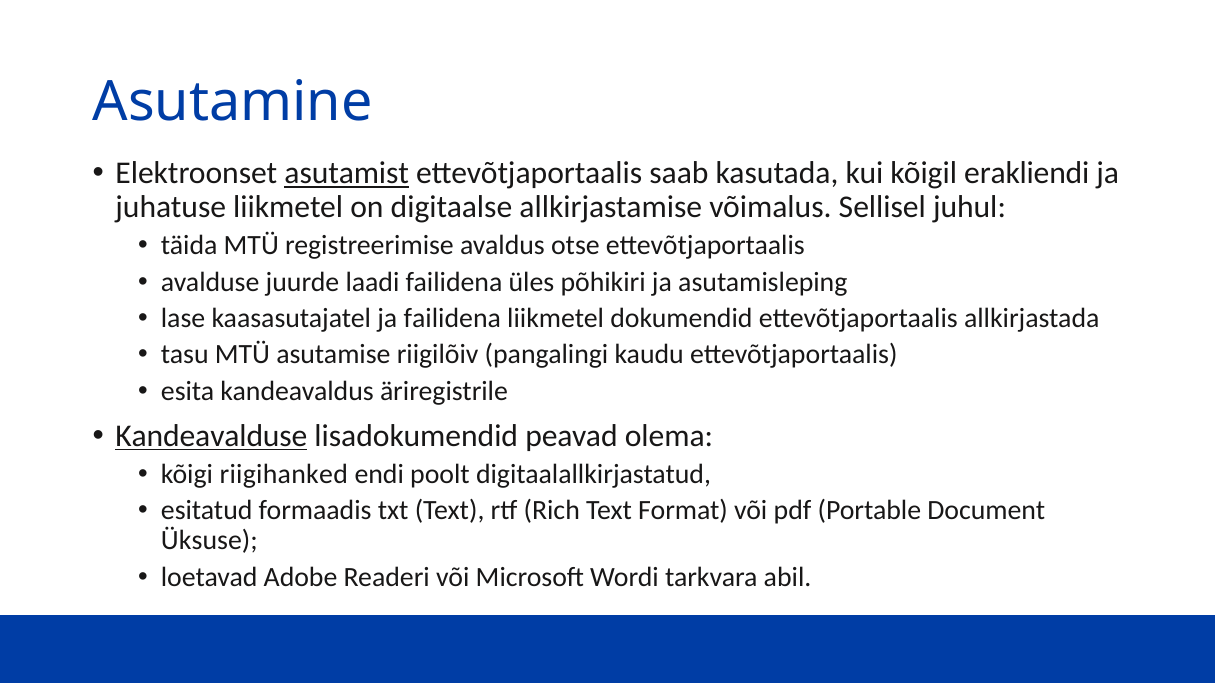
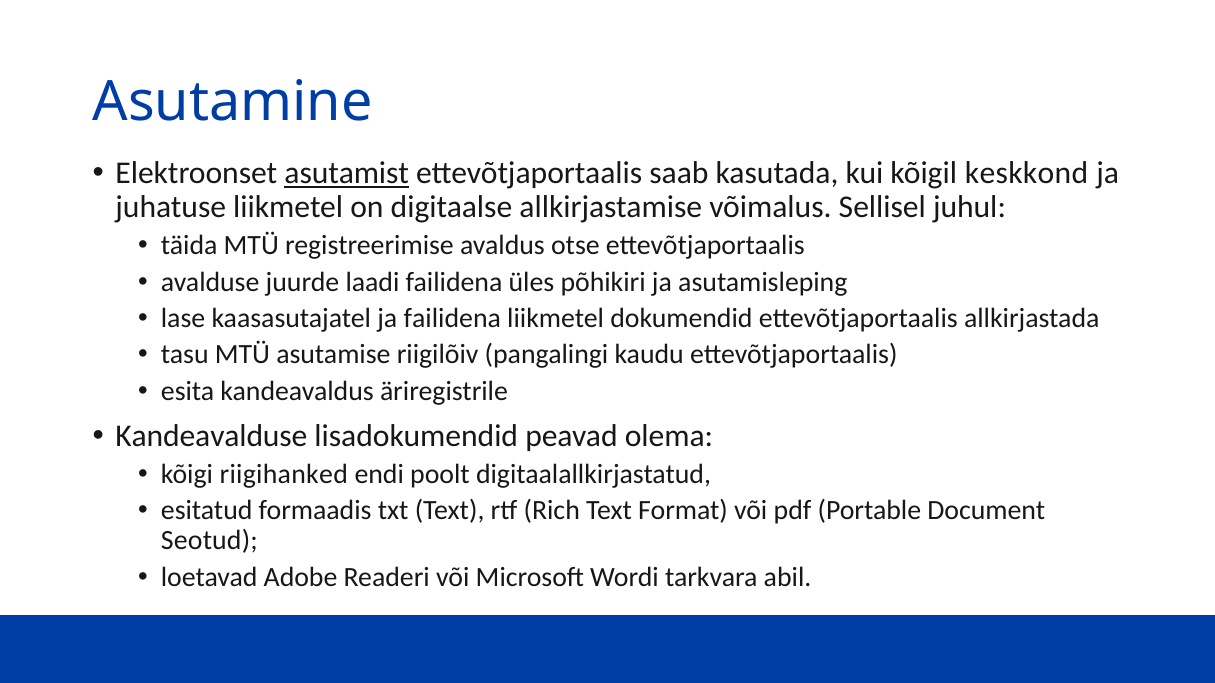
erakliendi: erakliendi -> keskkond
Kandeavalduse underline: present -> none
Üksuse: Üksuse -> Seotud
